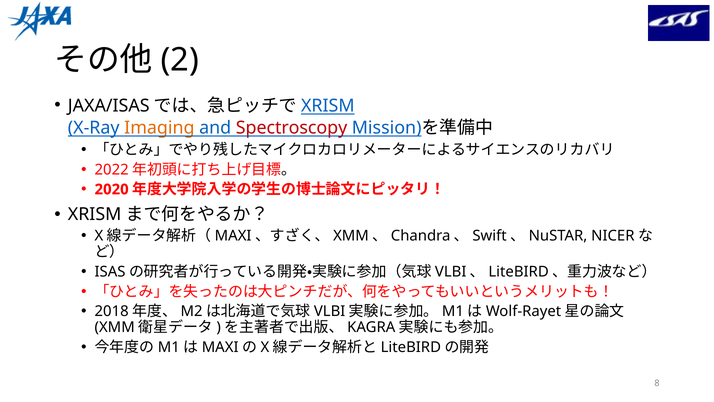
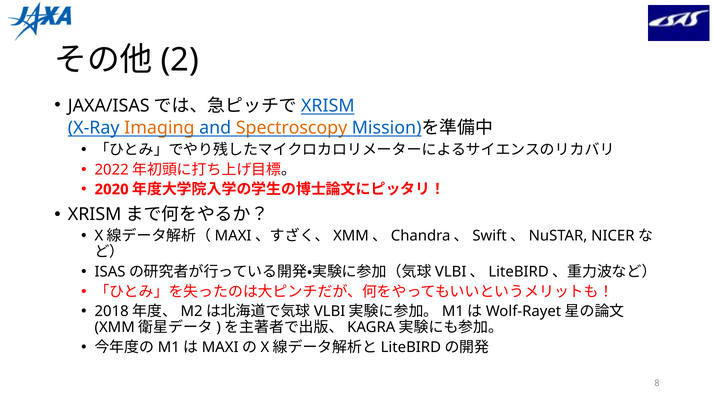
Spectroscopy colour: red -> orange
